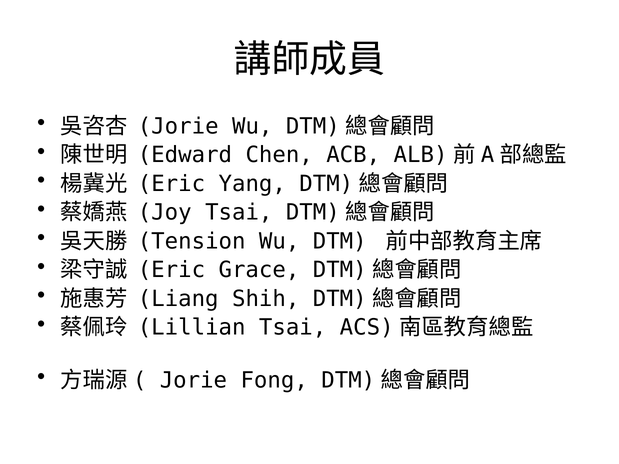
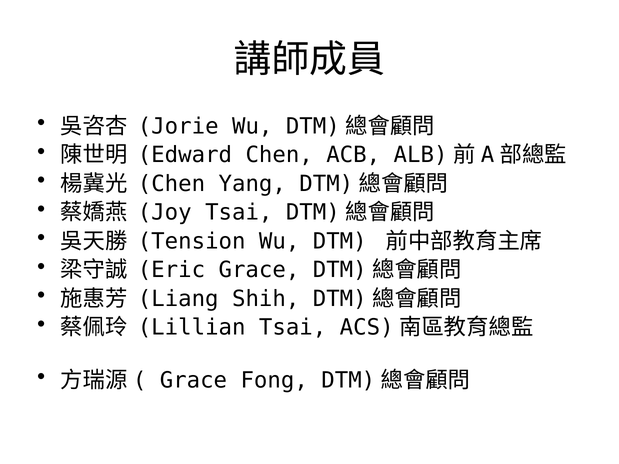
Eric at (171, 184): Eric -> Chen
Jorie at (193, 381): Jorie -> Grace
